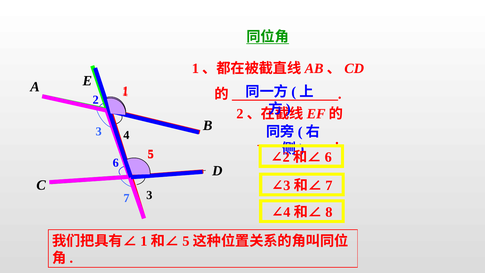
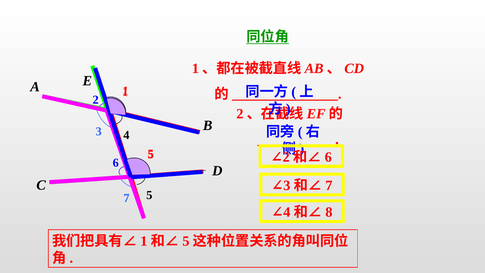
3 at (149, 195): 3 -> 5
